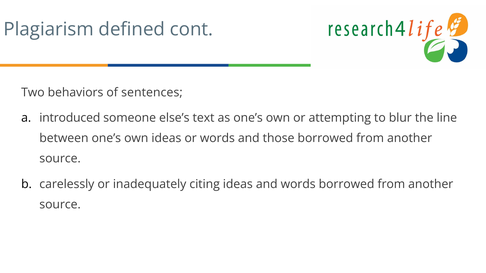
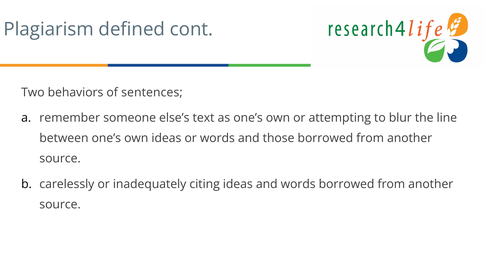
introduced: introduced -> remember
